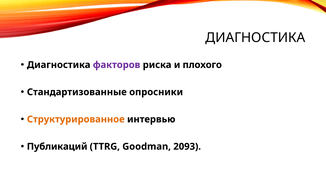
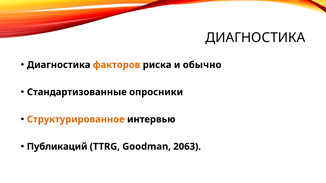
факторов colour: purple -> orange
плохого: плохого -> обычно
2093: 2093 -> 2063
